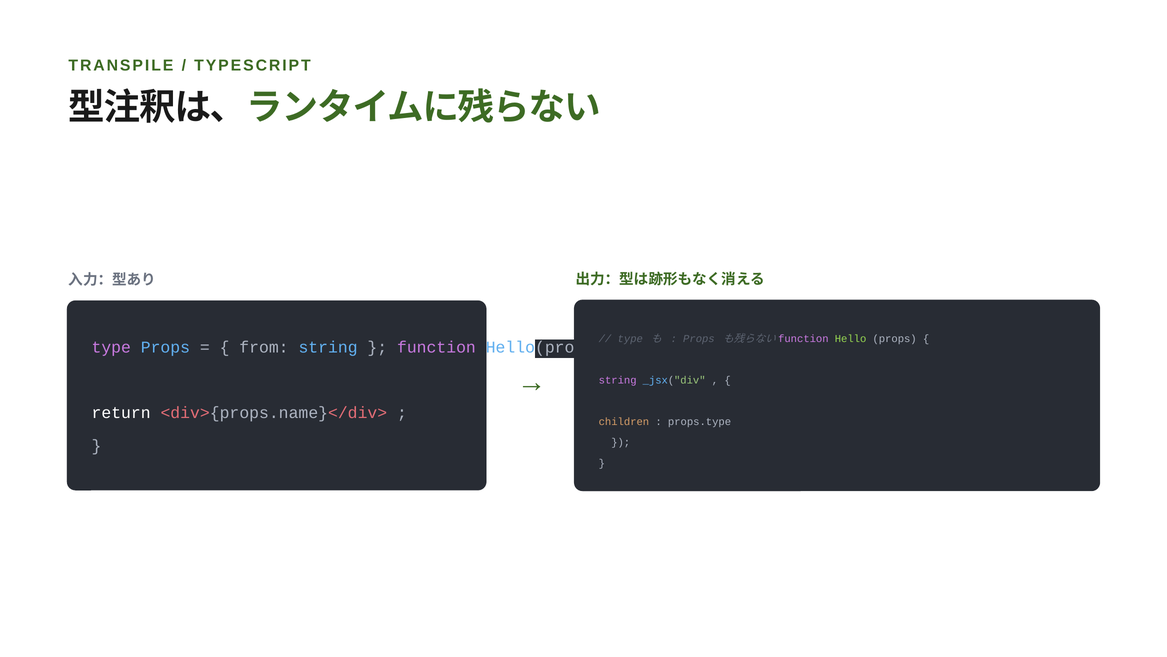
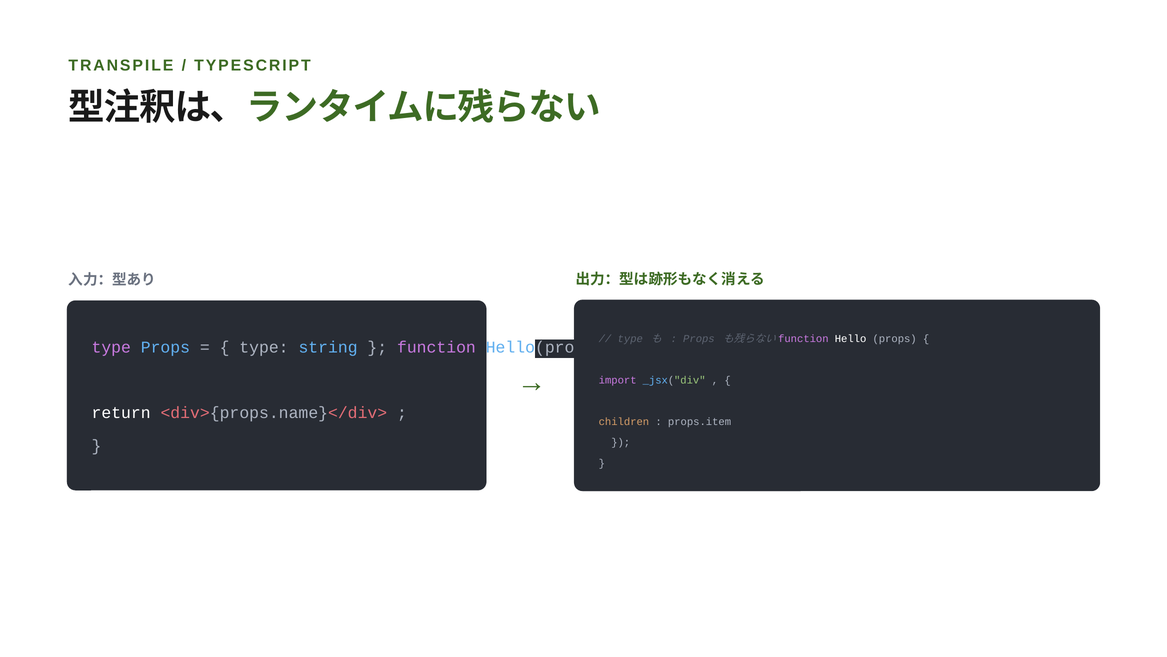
Hello colour: light green -> white
from at (264, 347): from -> type
string at (618, 380): string -> import
props.type: props.type -> props.item
